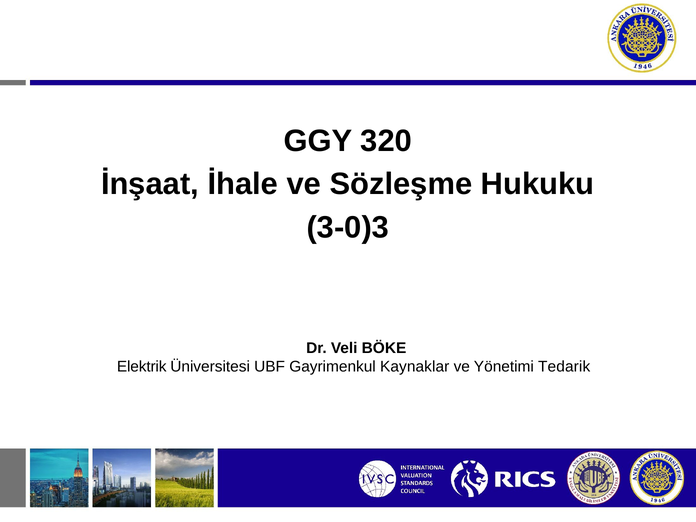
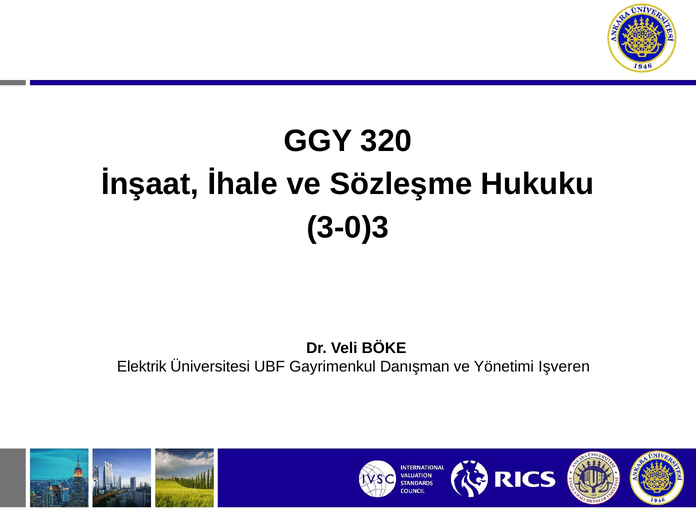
Kaynaklar: Kaynaklar -> Danışman
Tedarik: Tedarik -> Işveren
